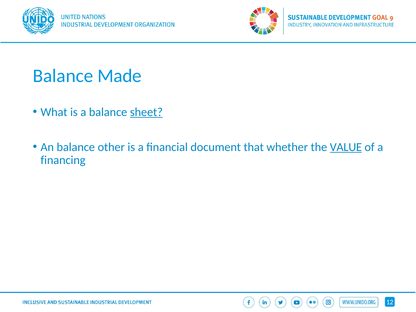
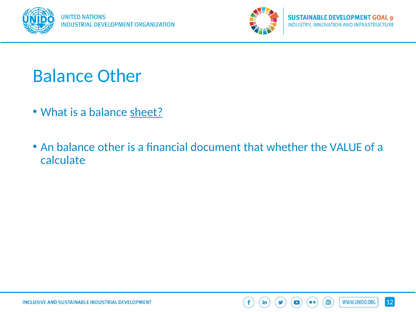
Made at (120, 76): Made -> Other
VALUE underline: present -> none
financing: financing -> calculate
